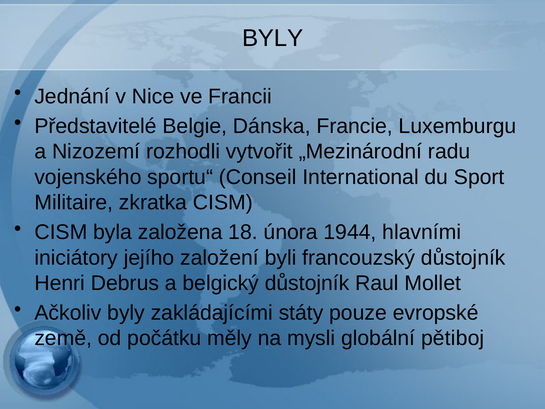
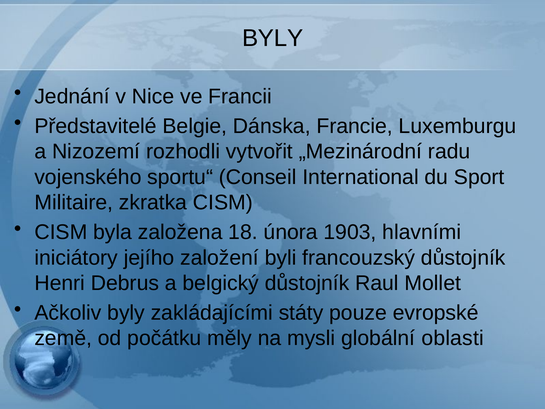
1944: 1944 -> 1903
pětiboj: pětiboj -> oblasti
